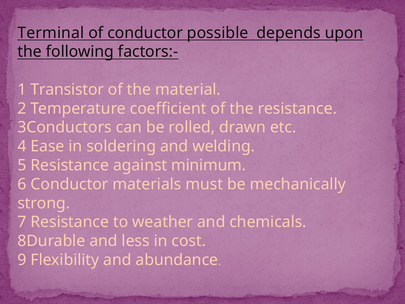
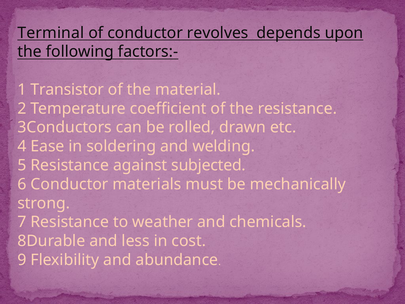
possible: possible -> revolves
minimum: minimum -> subjected
